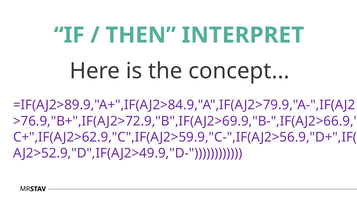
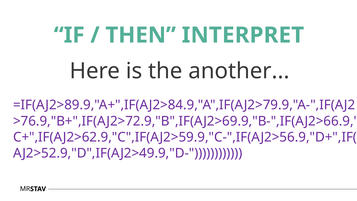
concept: concept -> another
